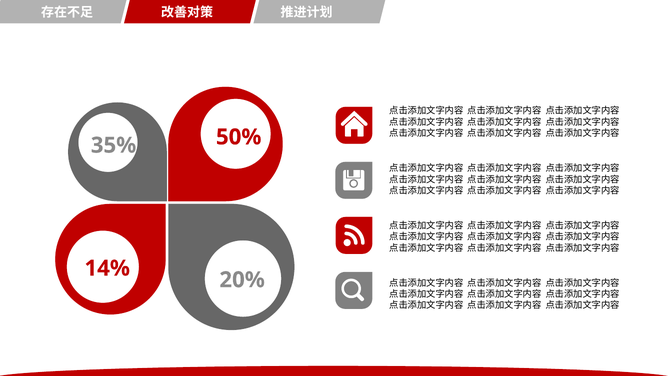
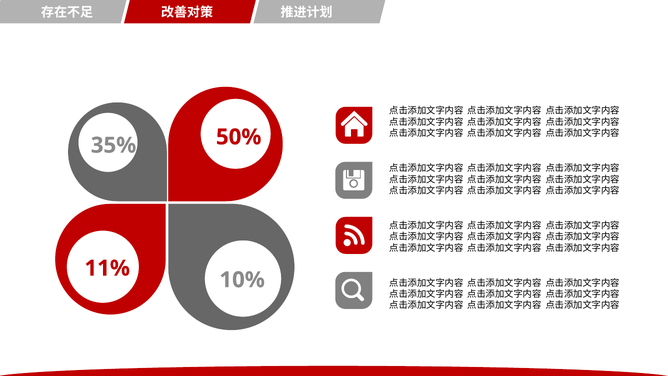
14%: 14% -> 11%
20%: 20% -> 10%
